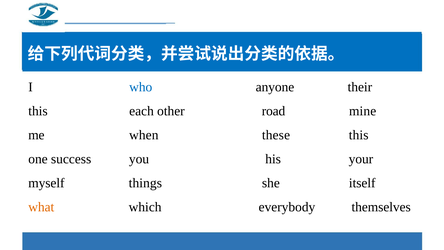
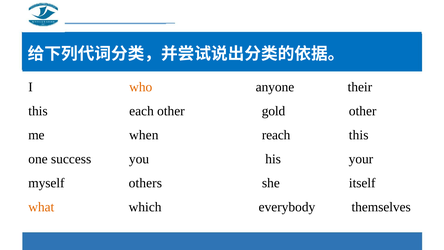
who colour: blue -> orange
road: road -> gold
mine at (363, 111): mine -> other
these: these -> reach
things: things -> others
